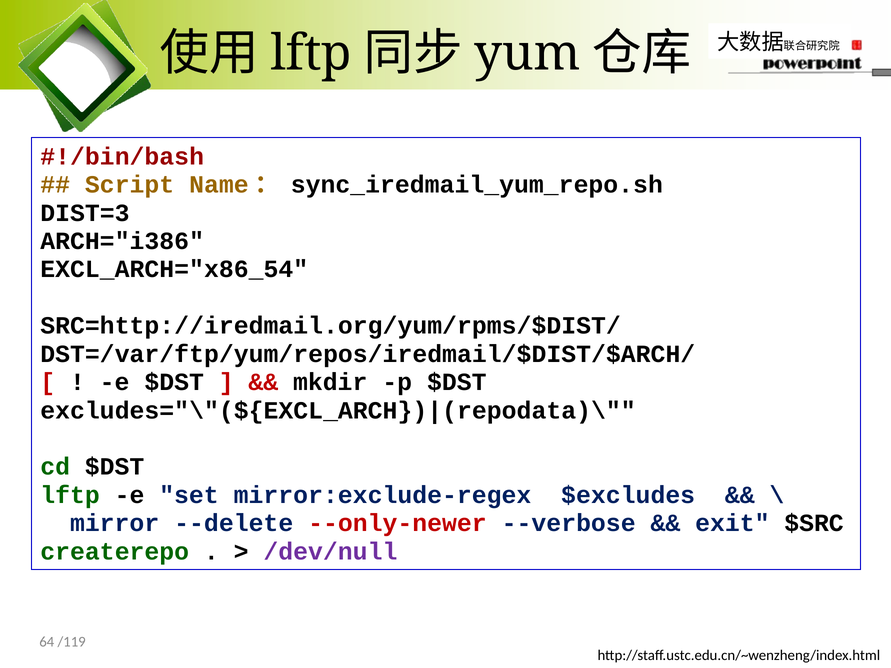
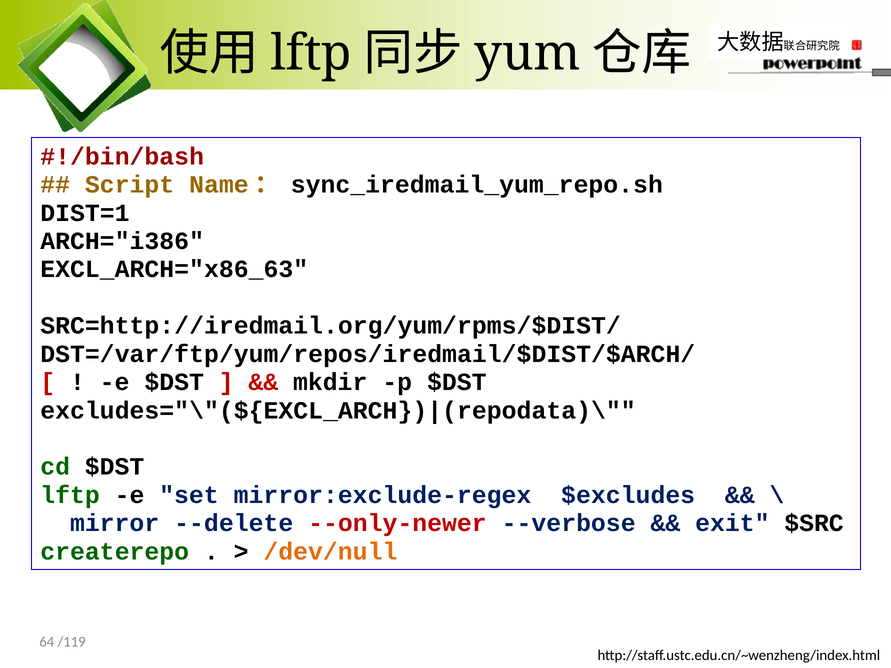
DIST=3: DIST=3 -> DIST=1
EXCL_ARCH="x86_54: EXCL_ARCH="x86_54 -> EXCL_ARCH="x86_63
/dev/null colour: purple -> orange
